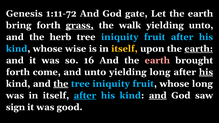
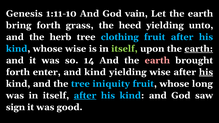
1:11-72: 1:11-72 -> 1:11-10
gate: gate -> vain
grass underline: present -> none
walk: walk -> heed
iniquity at (120, 37): iniquity -> clothing
itself at (124, 49) colour: yellow -> light green
16: 16 -> 14
come: come -> enter
and unto: unto -> kind
yielding long: long -> wise
the at (61, 84) underline: present -> none
and at (158, 96) underline: present -> none
